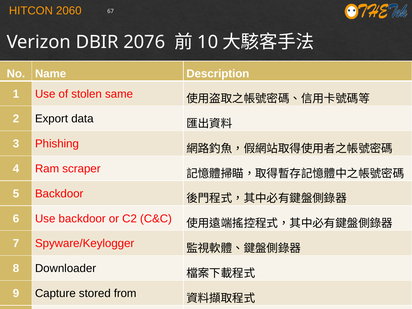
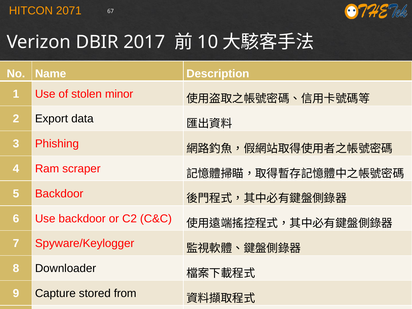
2060: 2060 -> 2071
2076: 2076 -> 2017
same: same -> minor
